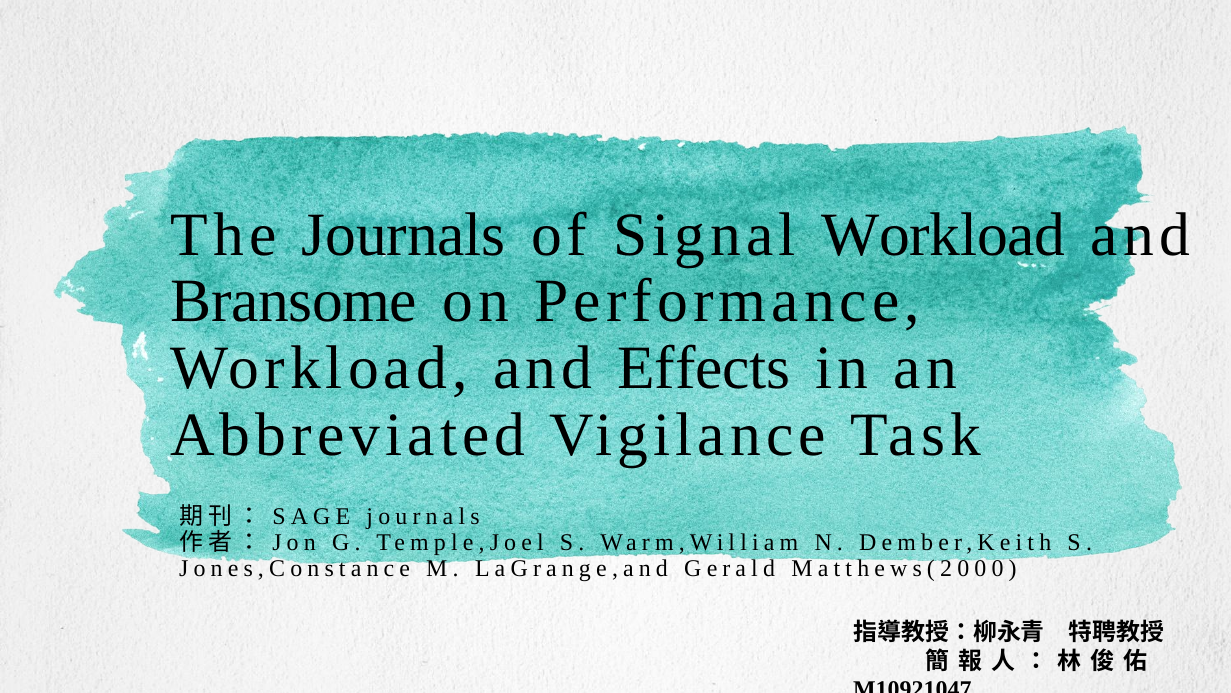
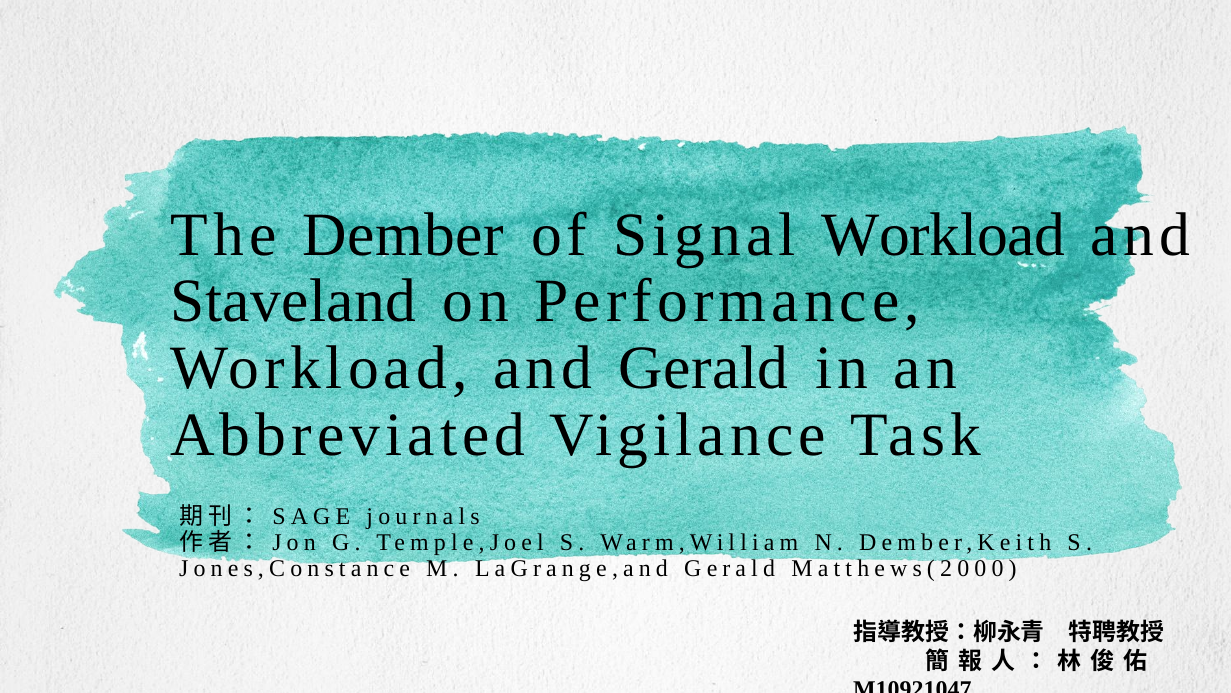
The Journals: Journals -> Dember
Bransome: Bransome -> Staveland
and Effects: Effects -> Gerald
